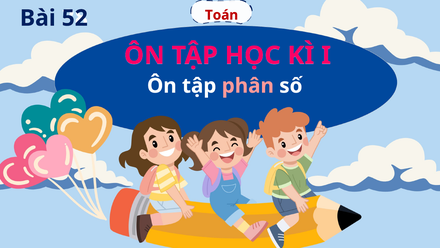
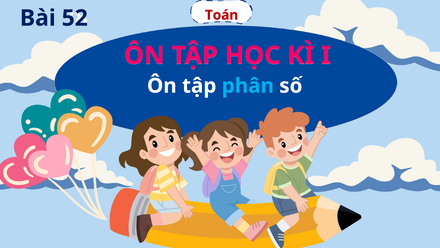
phân colour: pink -> light blue
